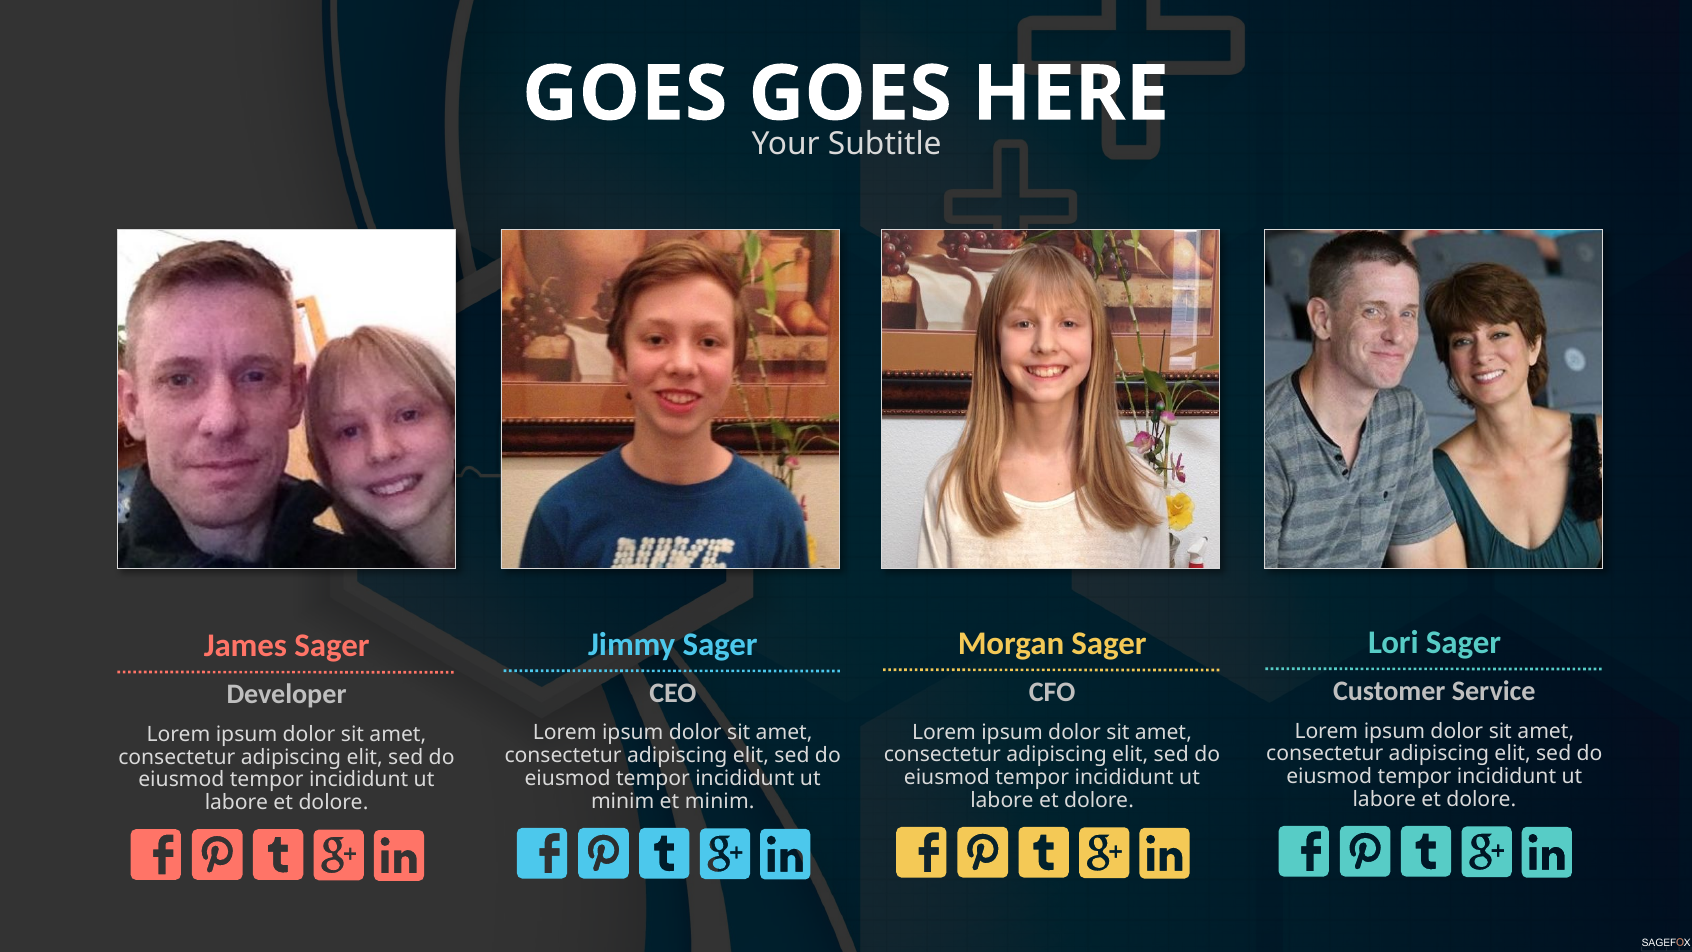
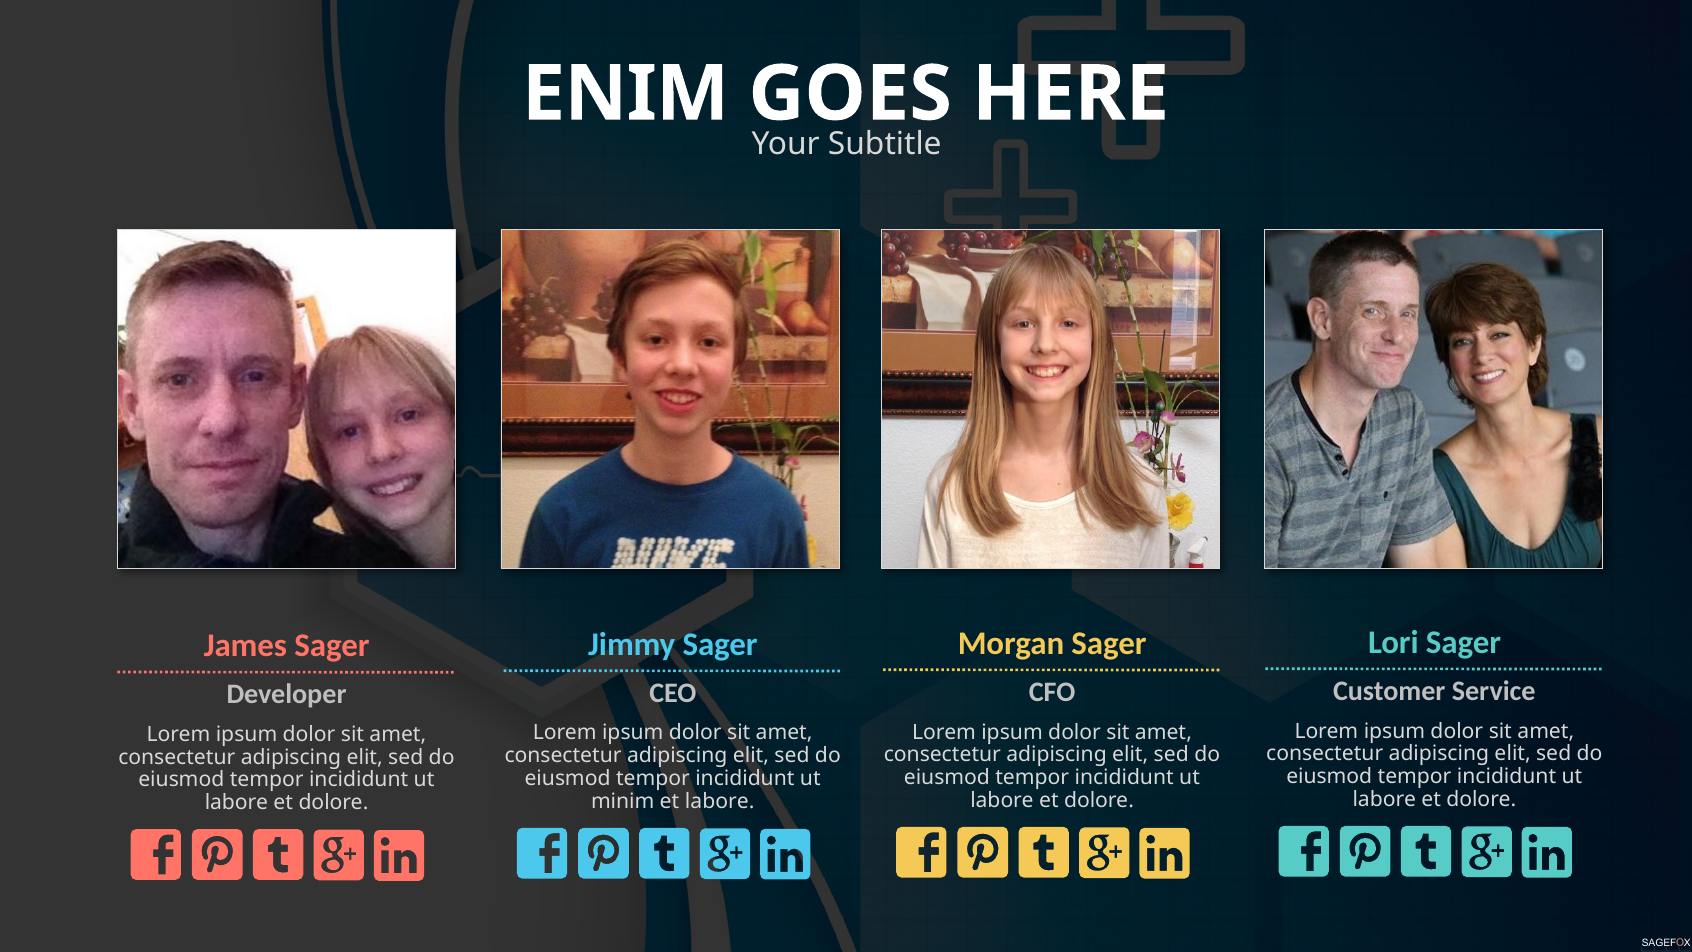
GOES at (625, 94): GOES -> ENIM
et minim: minim -> labore
